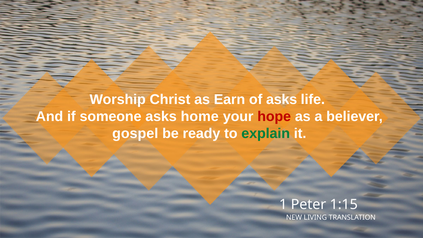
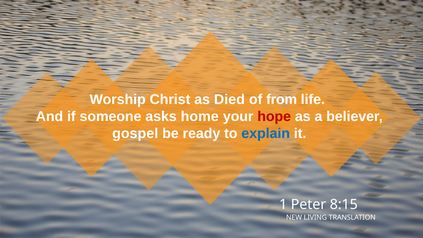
Earn: Earn -> Died
of asks: asks -> from
explain colour: green -> blue
1:15: 1:15 -> 8:15
